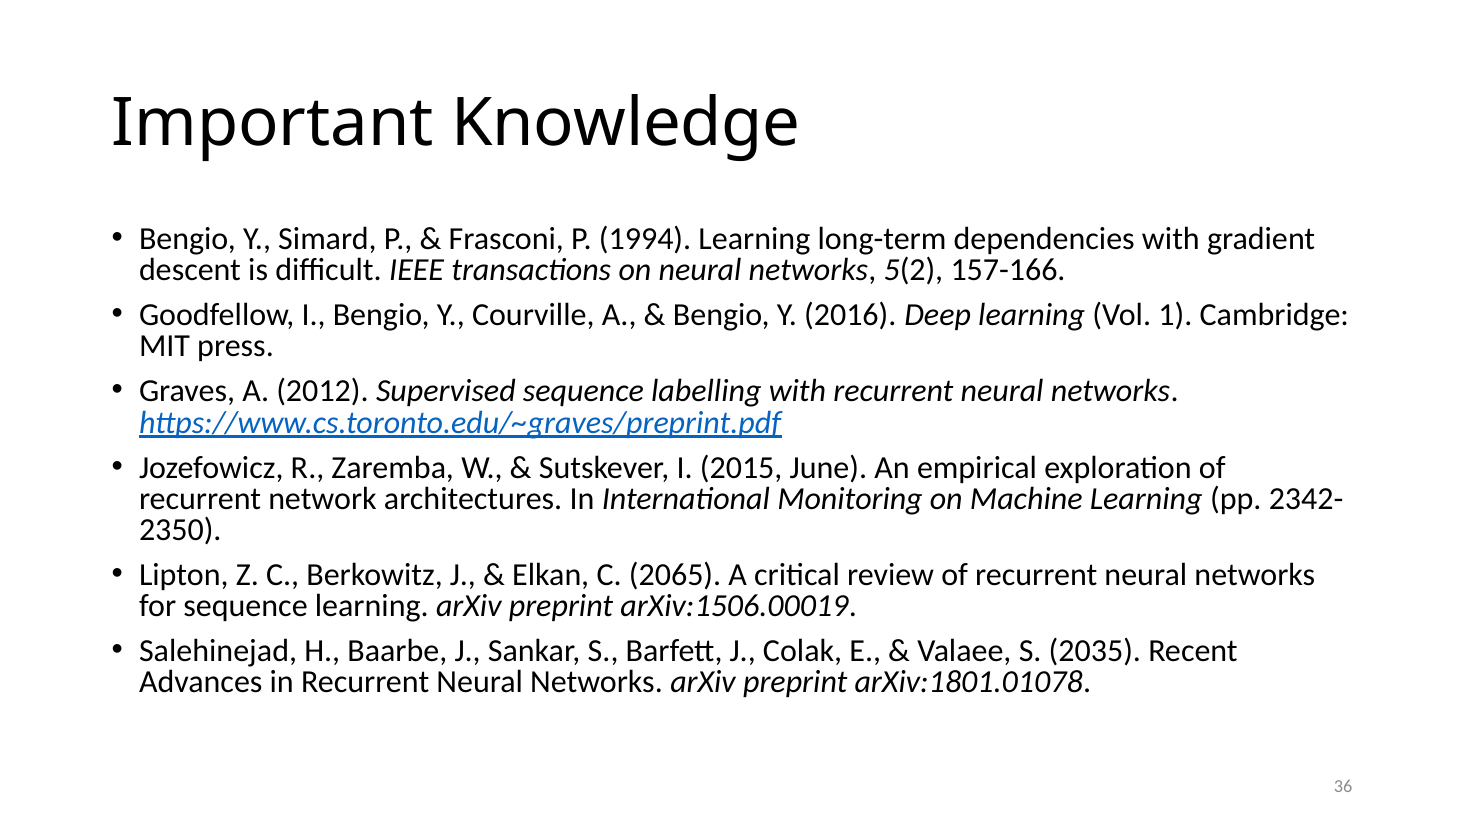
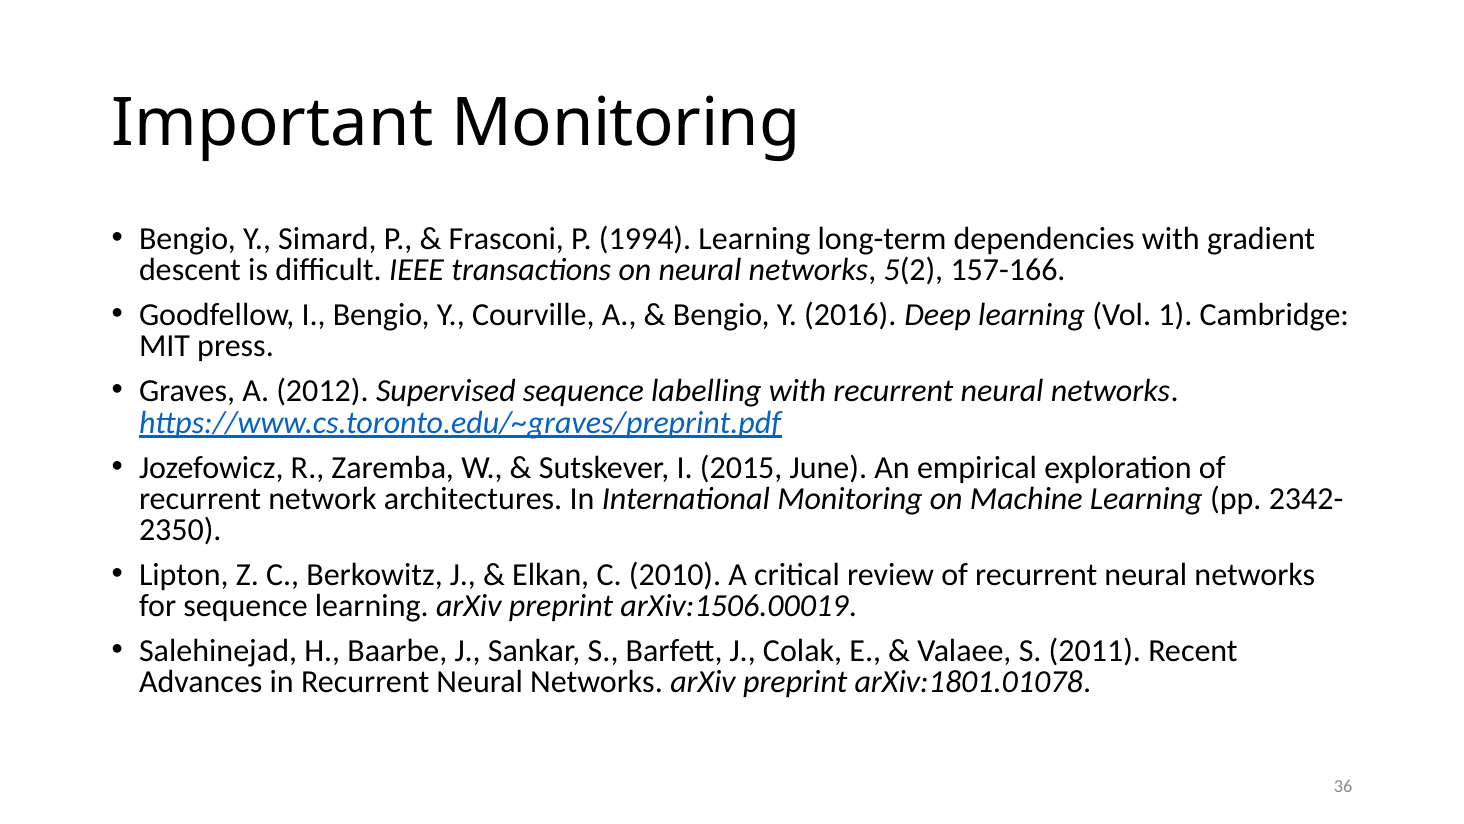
Important Knowledge: Knowledge -> Monitoring
2065: 2065 -> 2010
2035: 2035 -> 2011
